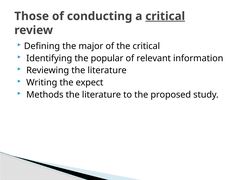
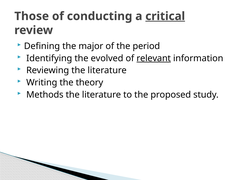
the critical: critical -> period
popular: popular -> evolved
relevant underline: none -> present
expect: expect -> theory
